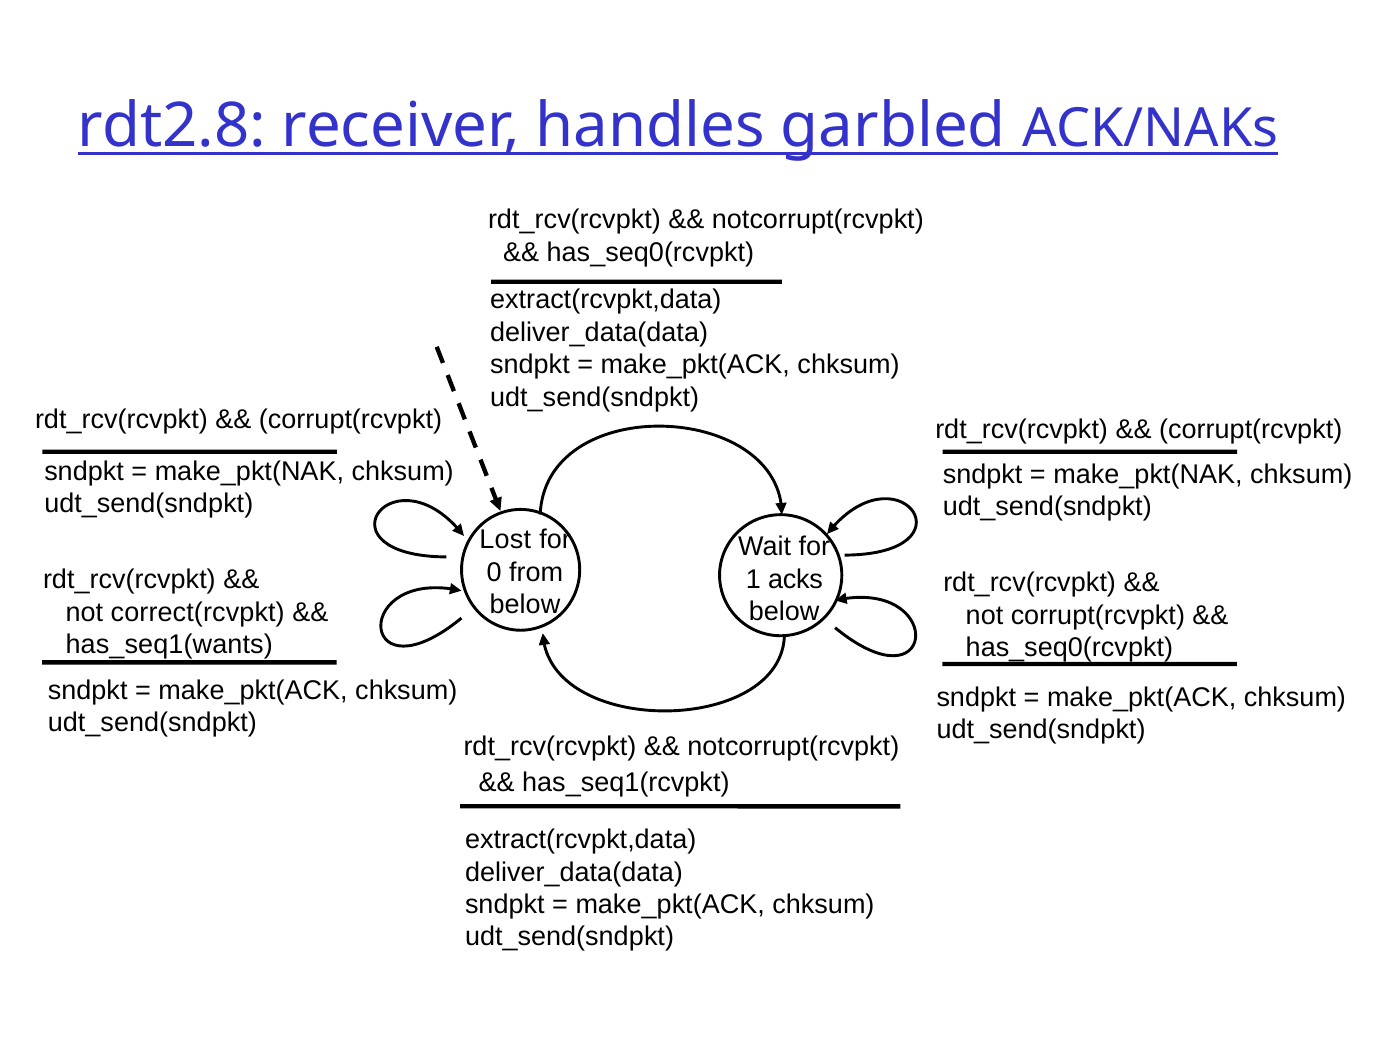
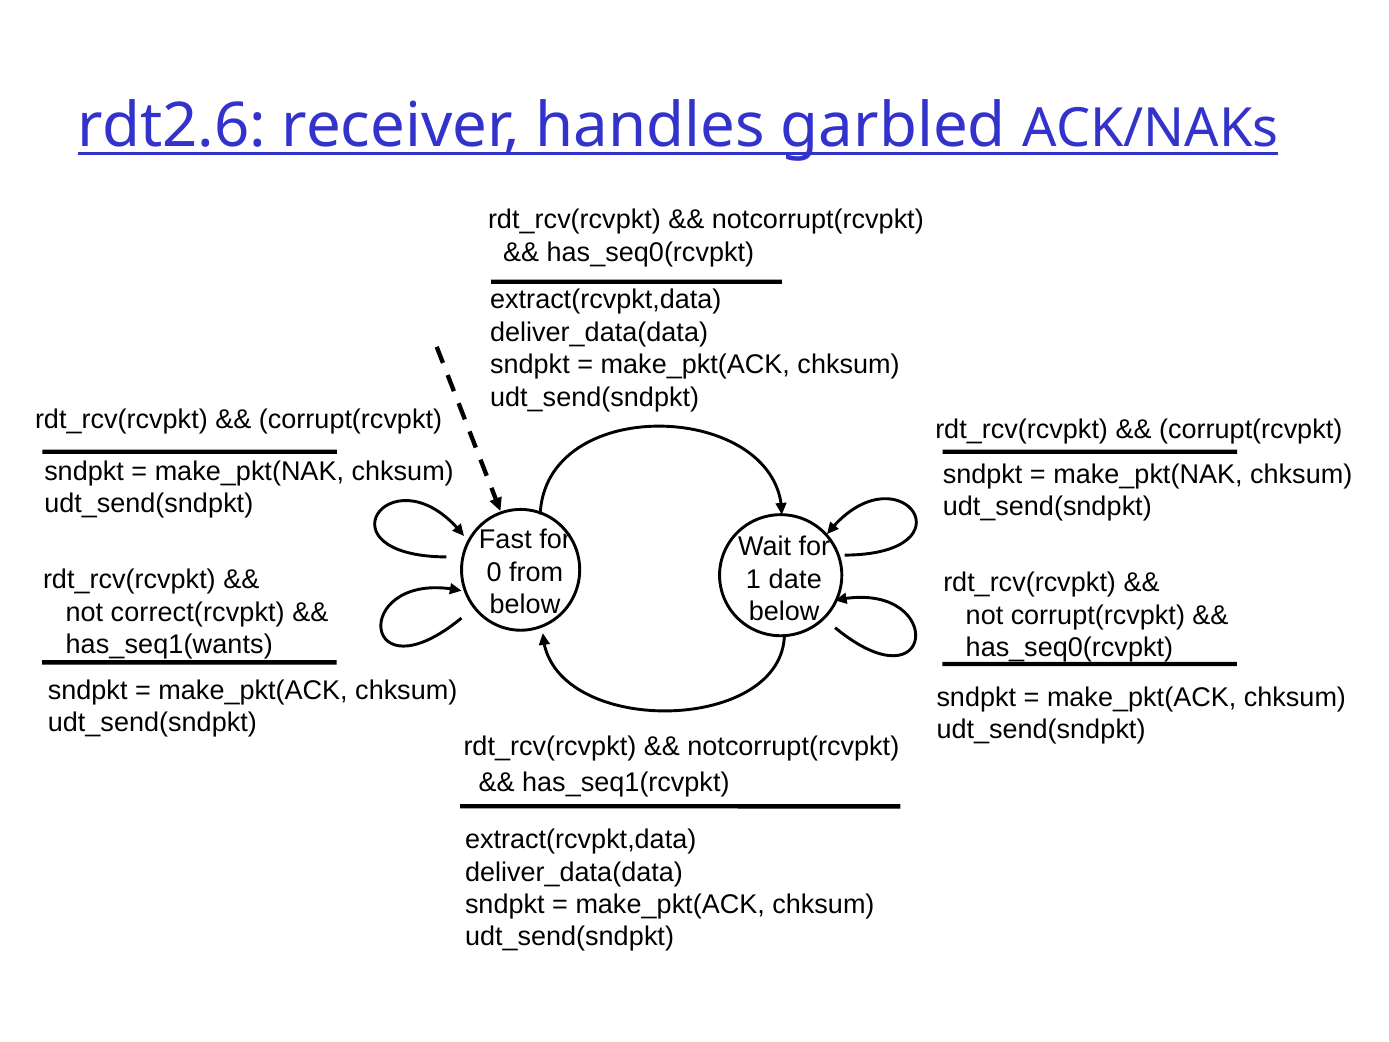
rdt2.8: rdt2.8 -> rdt2.6
Lost: Lost -> Fast
acks: acks -> date
